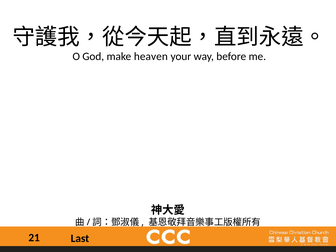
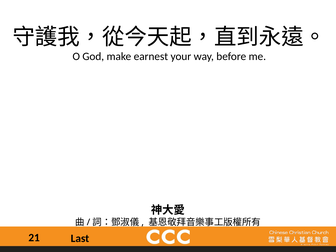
heaven: heaven -> earnest
